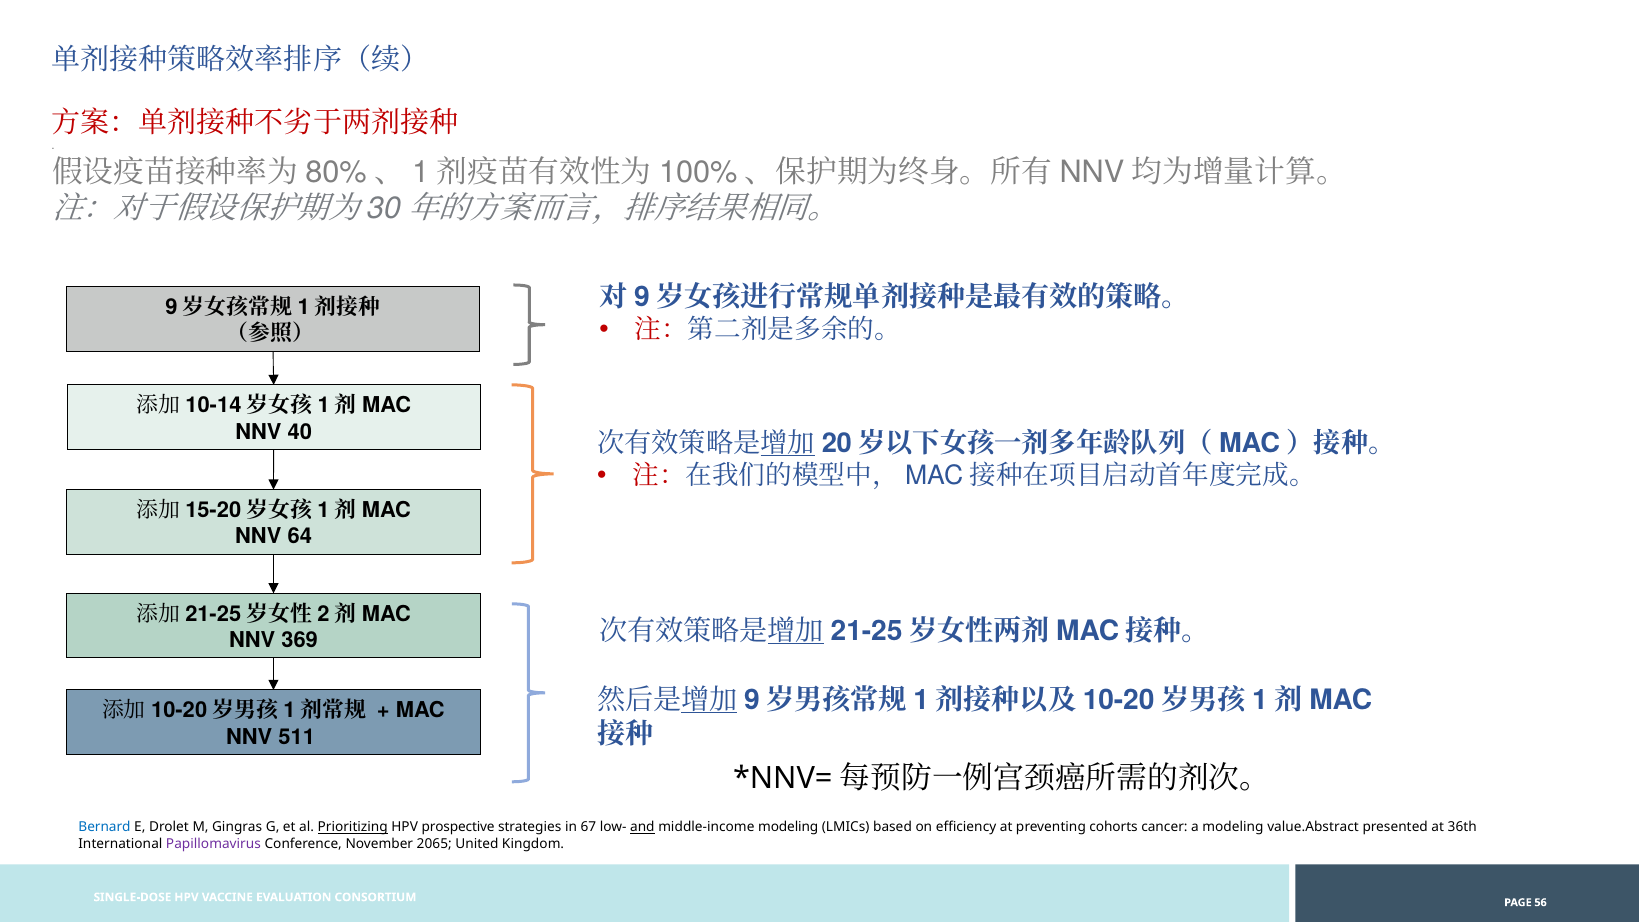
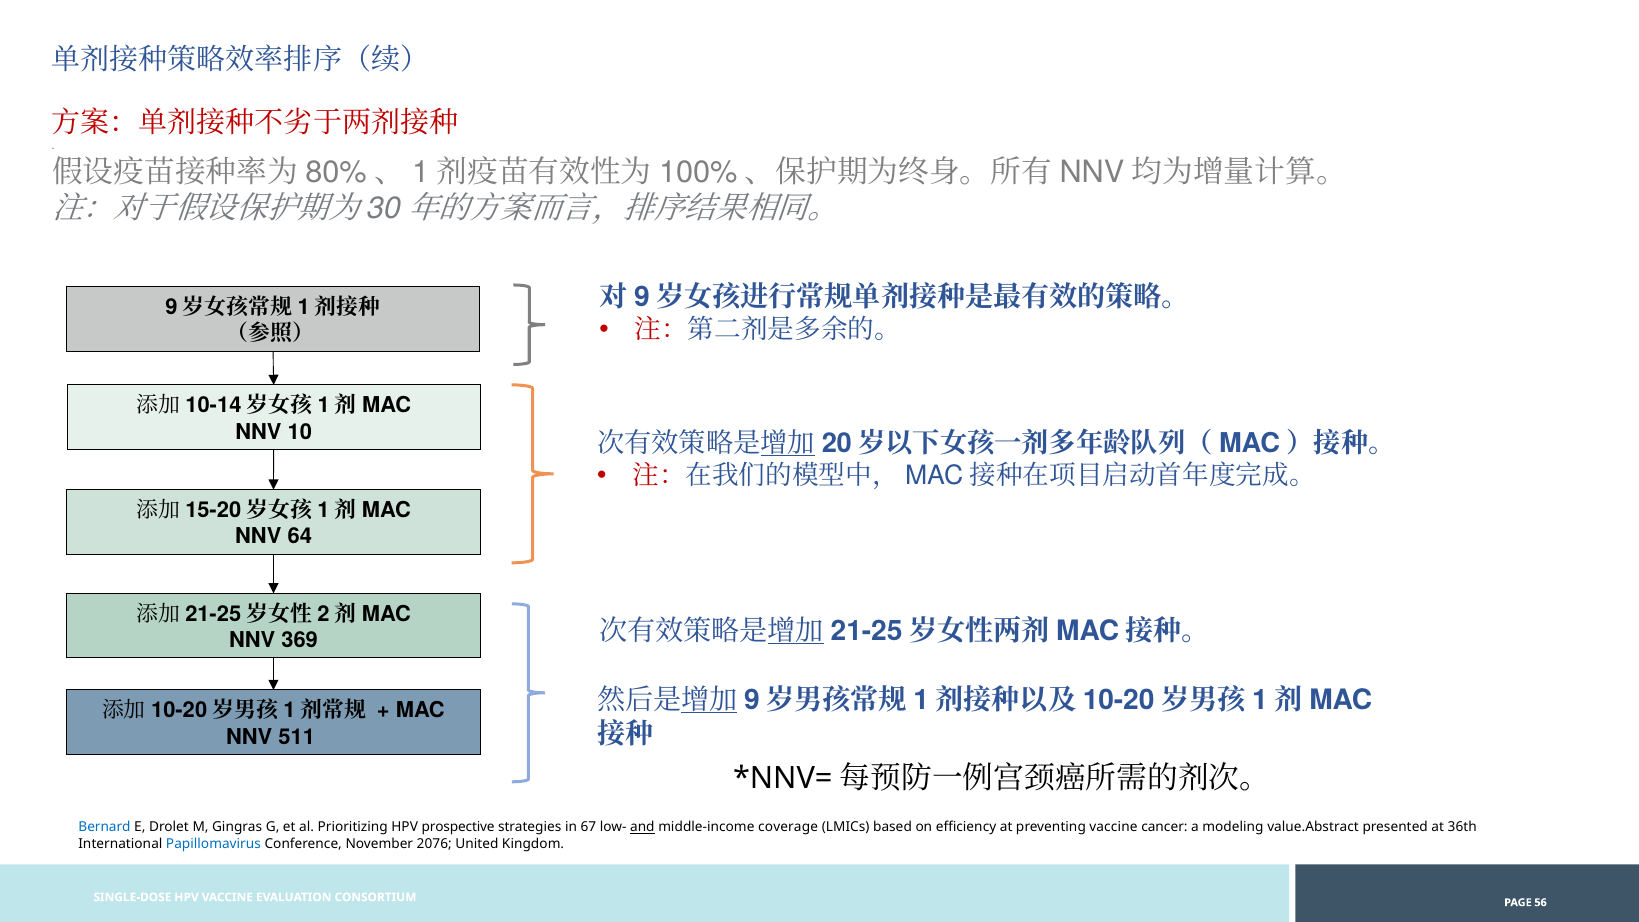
40: 40 -> 10
Prioritizing underline: present -> none
middle-income modeling: modeling -> coverage
preventing cohorts: cohorts -> vaccine
Papillomavirus colour: purple -> blue
2065: 2065 -> 2076
